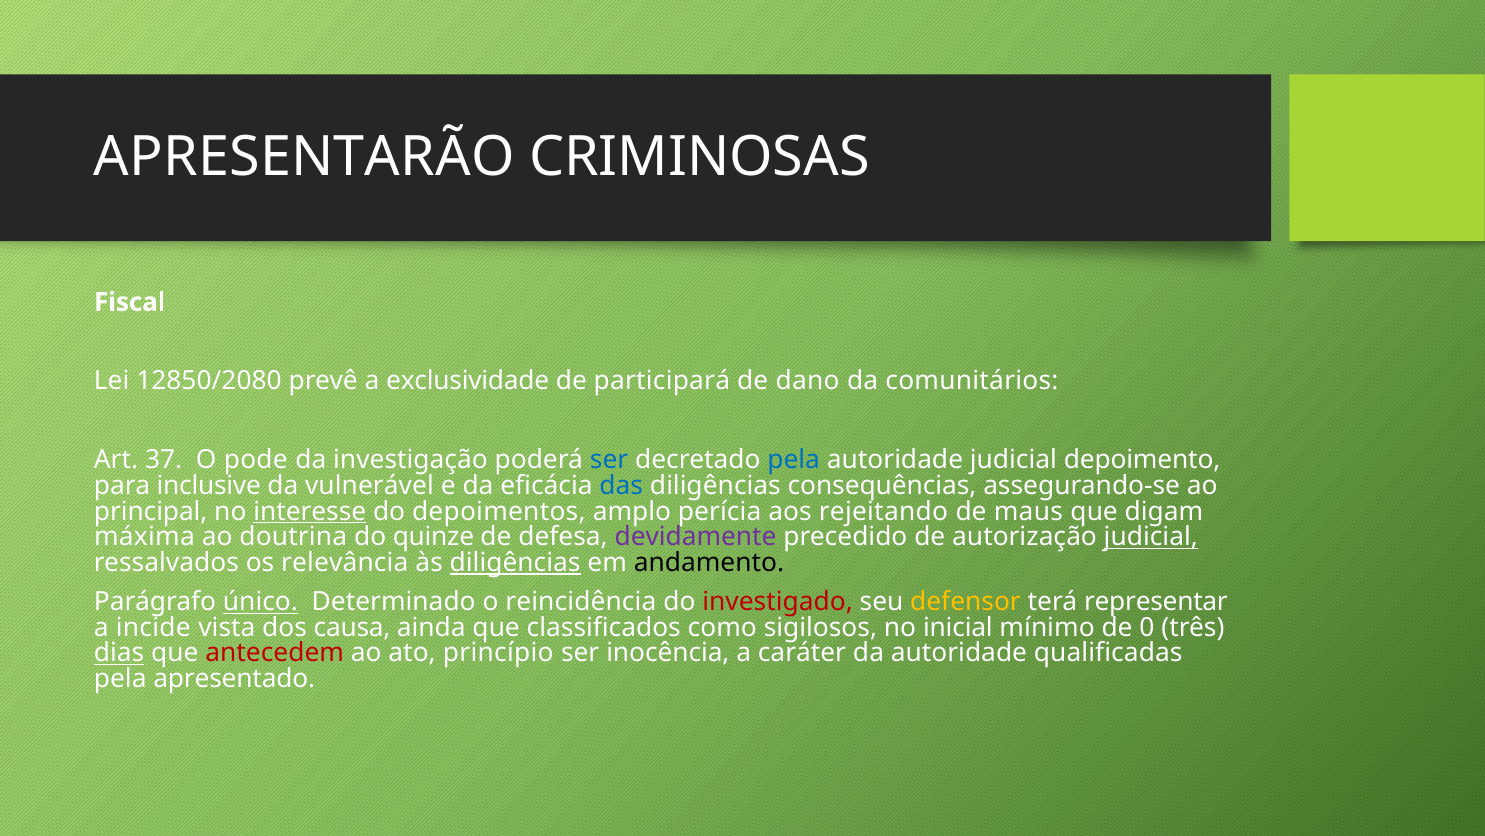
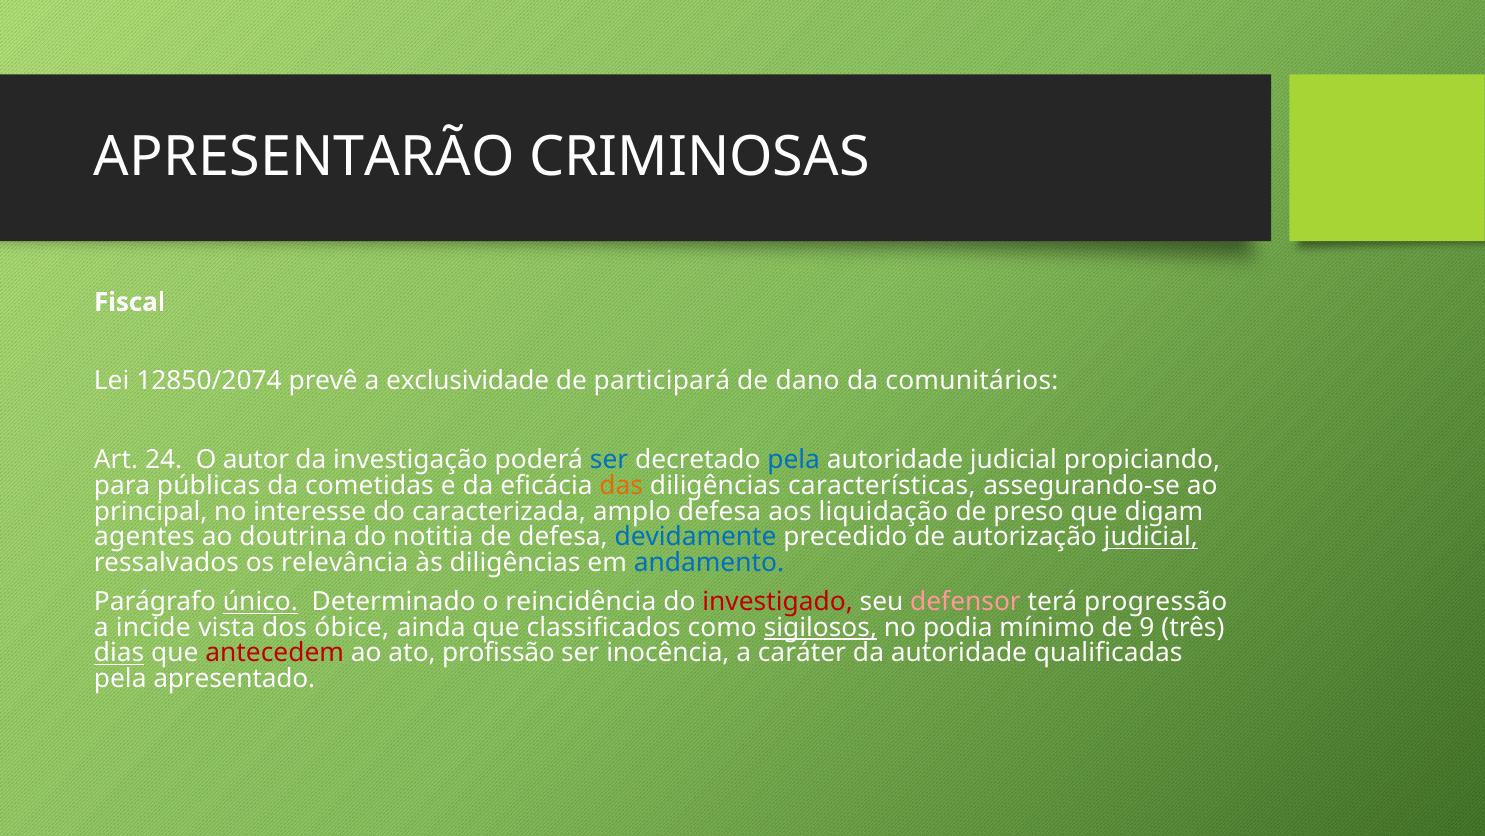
12850/2080: 12850/2080 -> 12850/2074
37: 37 -> 24
pode: pode -> autor
depoimento: depoimento -> propiciando
inclusive: inclusive -> públicas
vulnerável: vulnerável -> cometidas
das colour: blue -> orange
consequências: consequências -> características
interesse underline: present -> none
depoimentos: depoimentos -> caracterizada
amplo perícia: perícia -> defesa
rejeitando: rejeitando -> liquidação
maus: maus -> preso
máxima: máxima -> agentes
quinze: quinze -> notitia
devidamente colour: purple -> blue
diligências at (515, 562) underline: present -> none
andamento colour: black -> blue
defensor colour: yellow -> pink
representar: representar -> progressão
causa: causa -> óbice
sigilosos underline: none -> present
inicial: inicial -> podia
0: 0 -> 9
princípio: princípio -> profissão
